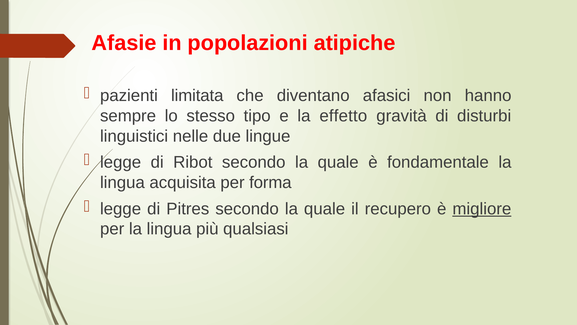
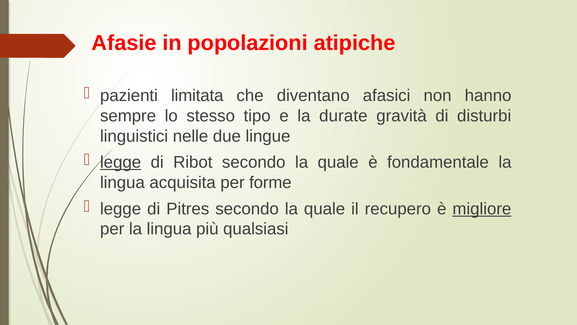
effetto: effetto -> durate
legge at (121, 162) underline: none -> present
forma: forma -> forme
